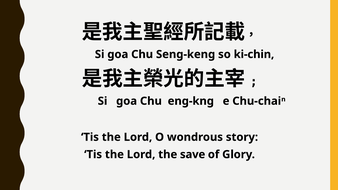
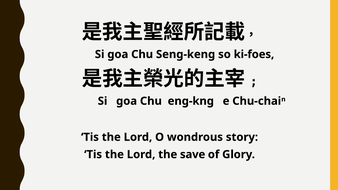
ki-chin: ki-chin -> ki-foes
